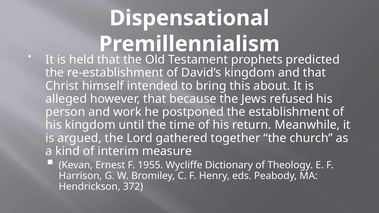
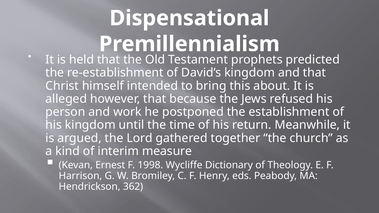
1955: 1955 -> 1998
372: 372 -> 362
